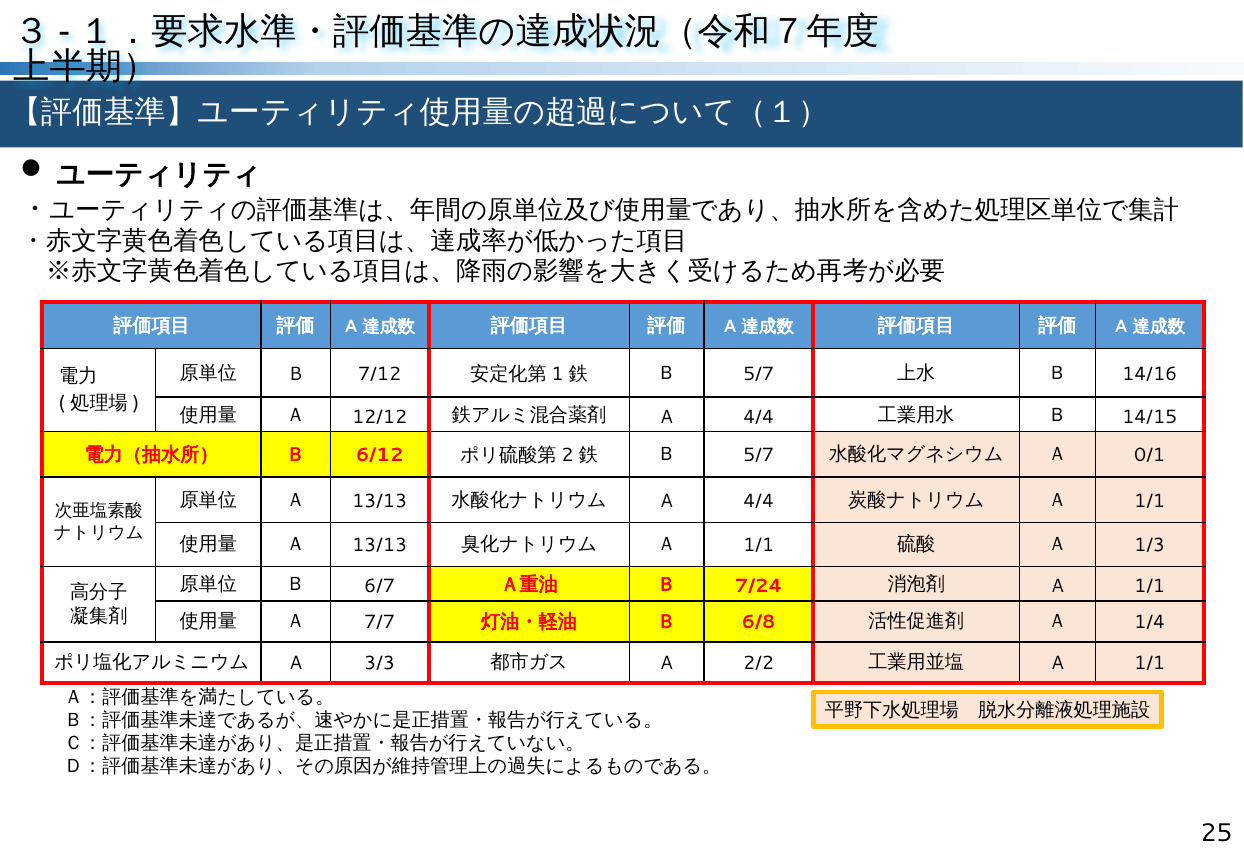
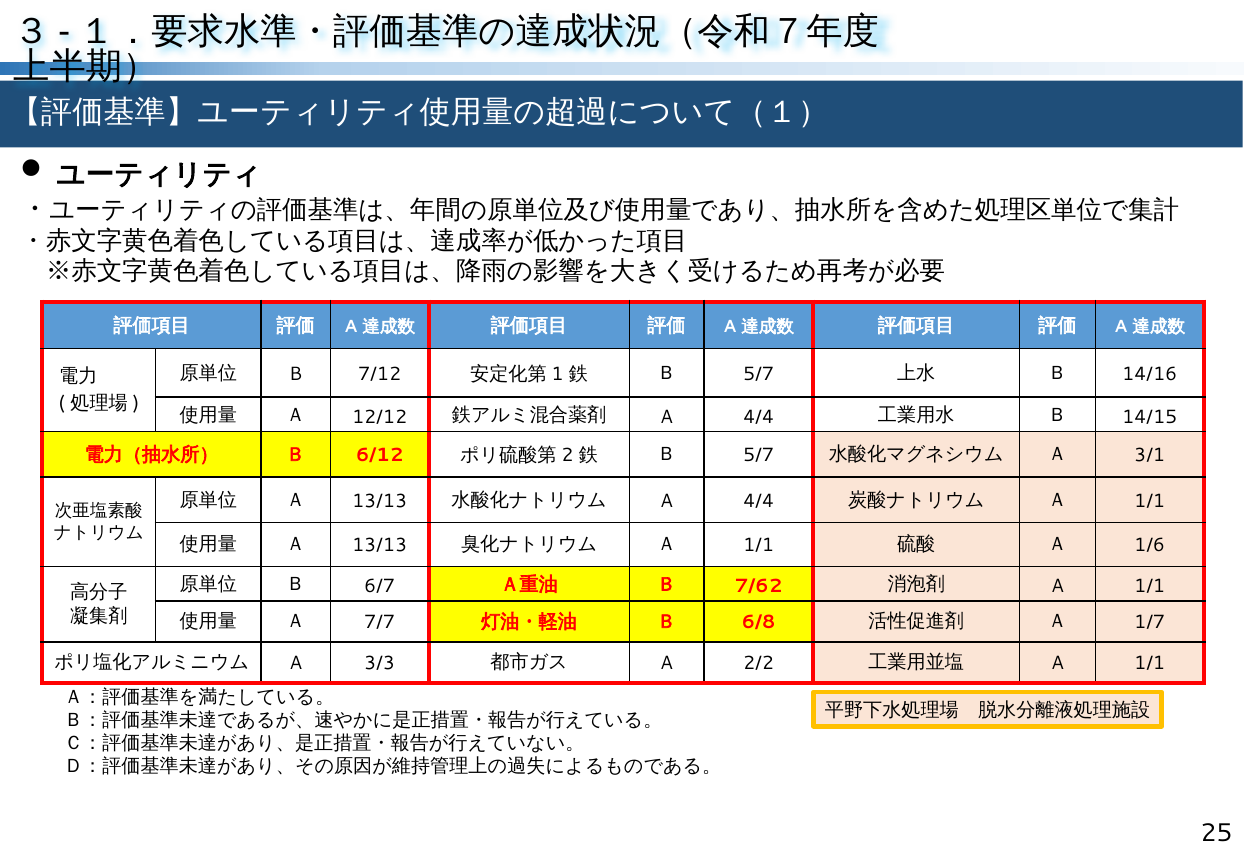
0/1: 0/1 -> 3/1
1/3: 1/3 -> 1/6
7/24: 7/24 -> 7/62
1/4: 1/4 -> 1/7
